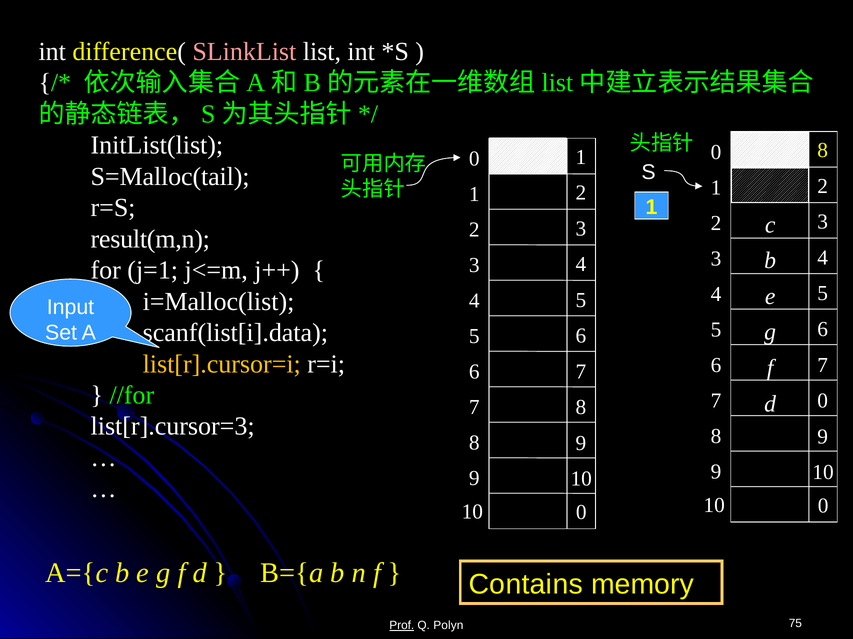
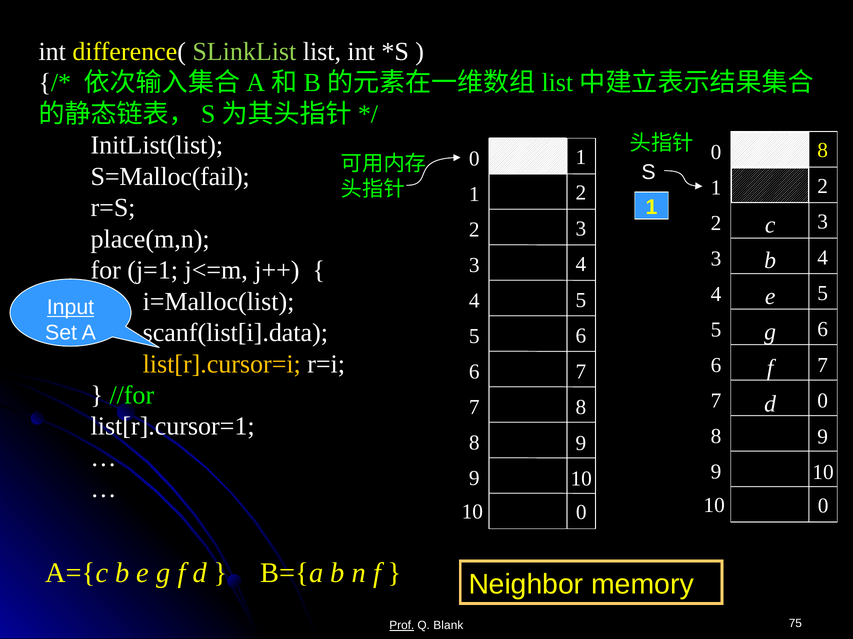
SLinkList colour: pink -> light green
S=Malloc(tail: S=Malloc(tail -> S=Malloc(fail
result(m,n: result(m,n -> place(m,n
Input underline: none -> present
list[r].cursor=3: list[r].cursor=3 -> list[r].cursor=1
Contains: Contains -> Neighbor
Polyn: Polyn -> Blank
